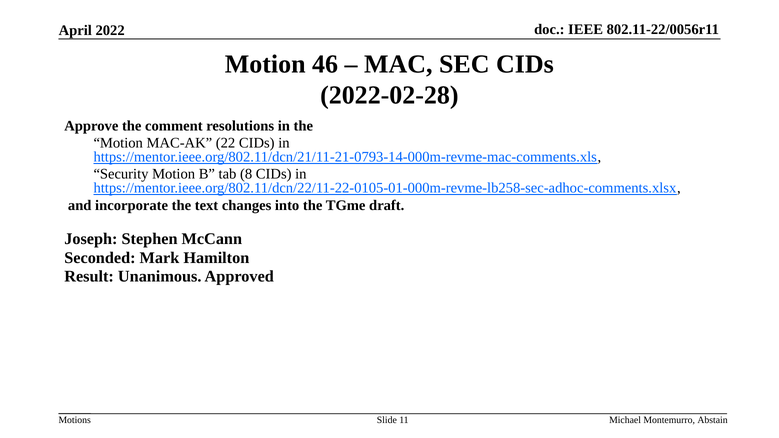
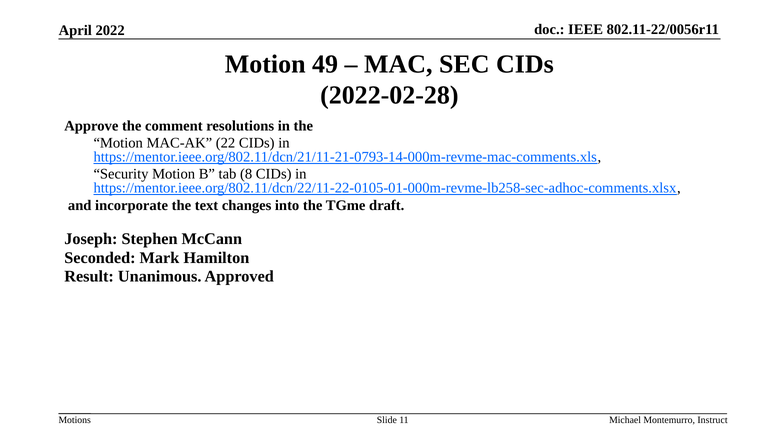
46: 46 -> 49
Abstain: Abstain -> Instruct
